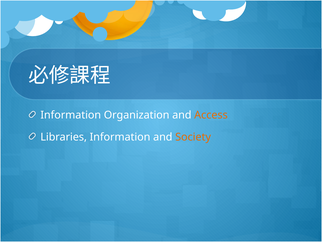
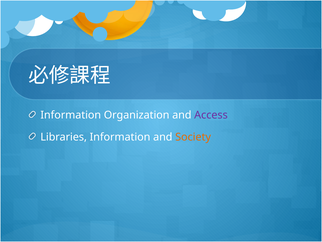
Access colour: orange -> purple
